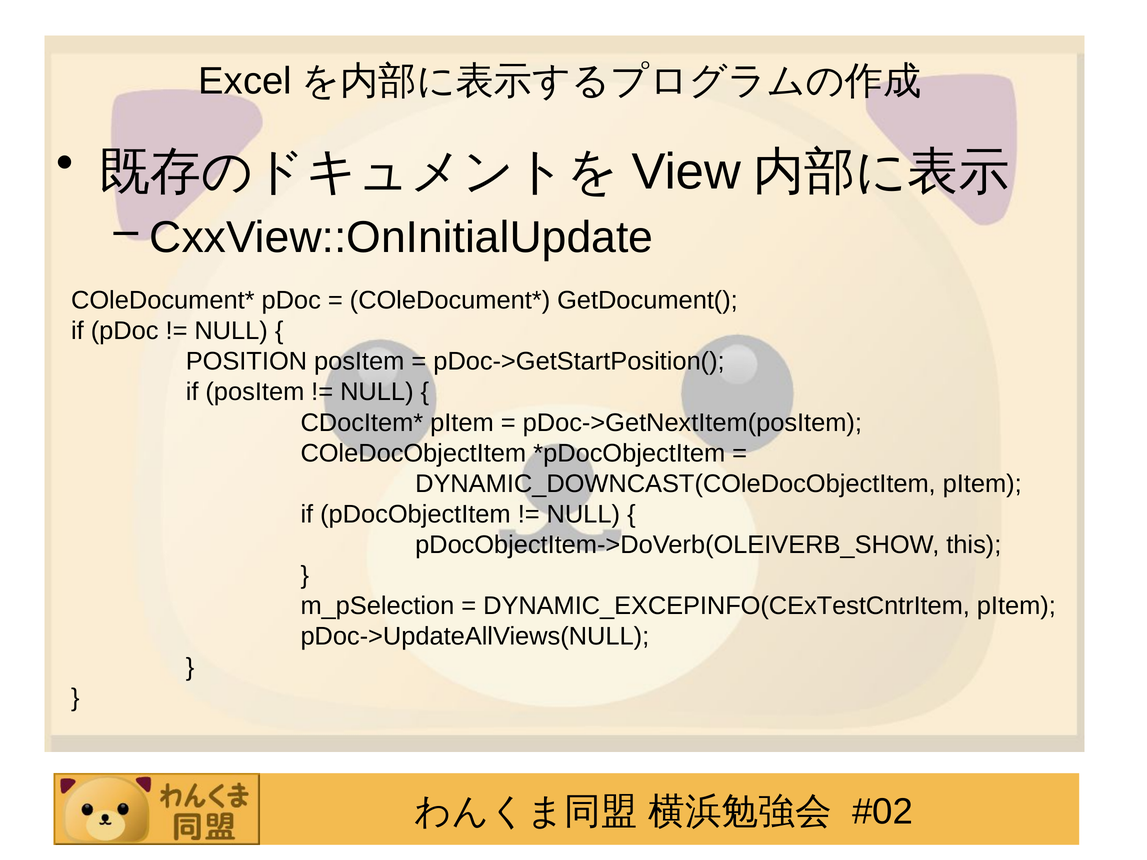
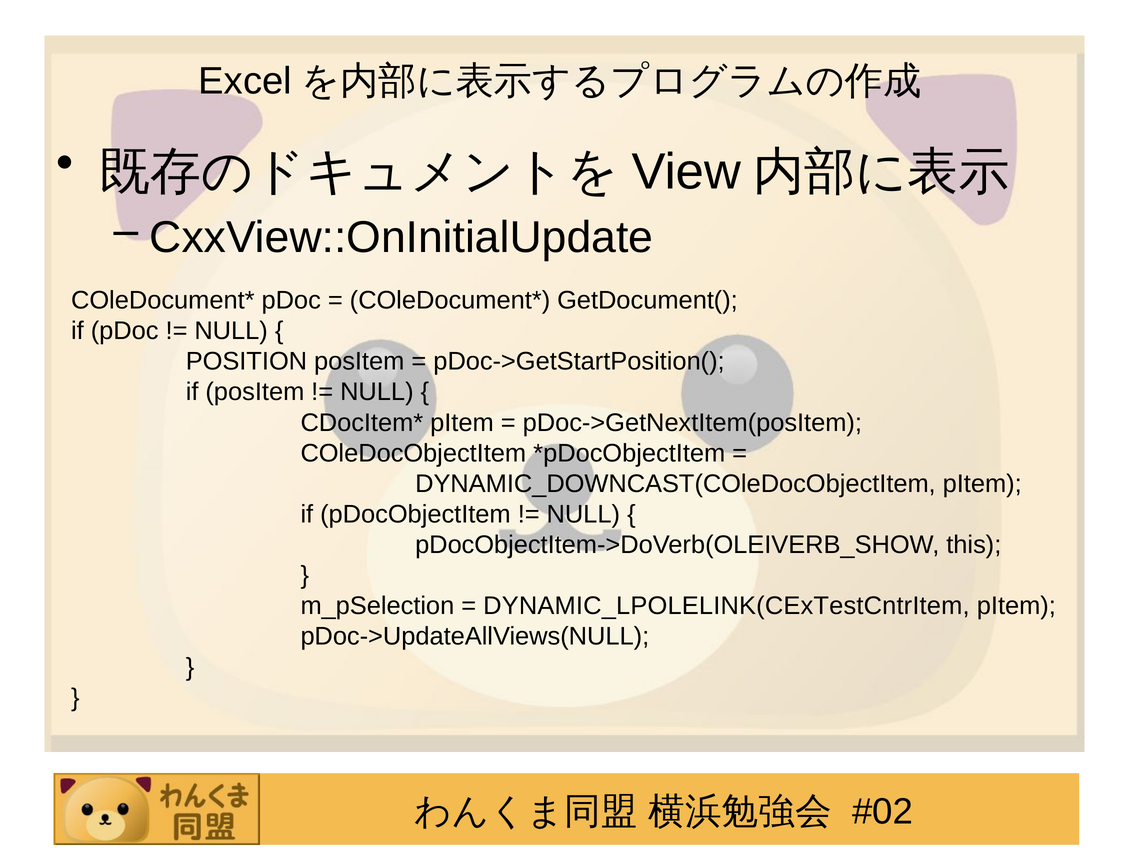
DYNAMIC_EXCEPINFO(CExTestCntrItem: DYNAMIC_EXCEPINFO(CExTestCntrItem -> DYNAMIC_LPOLELINK(CExTestCntrItem
